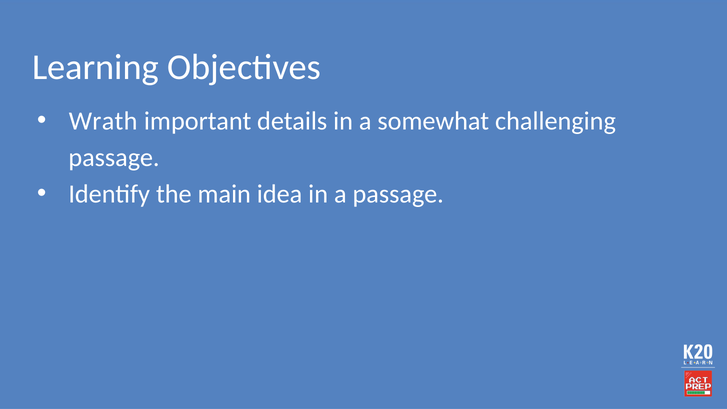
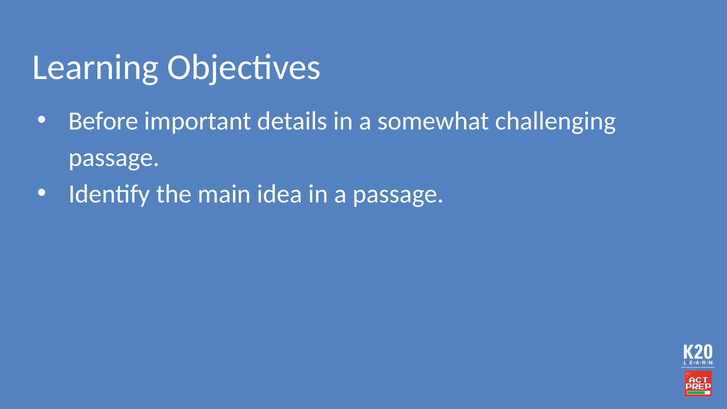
Wrath: Wrath -> Before
